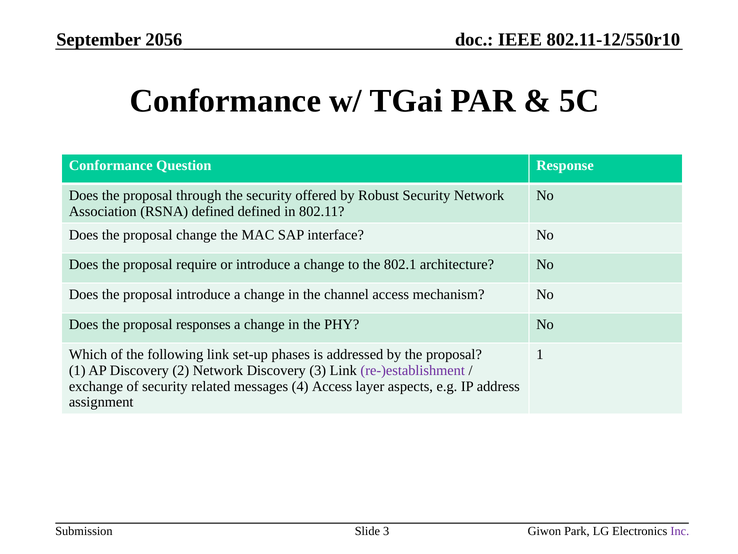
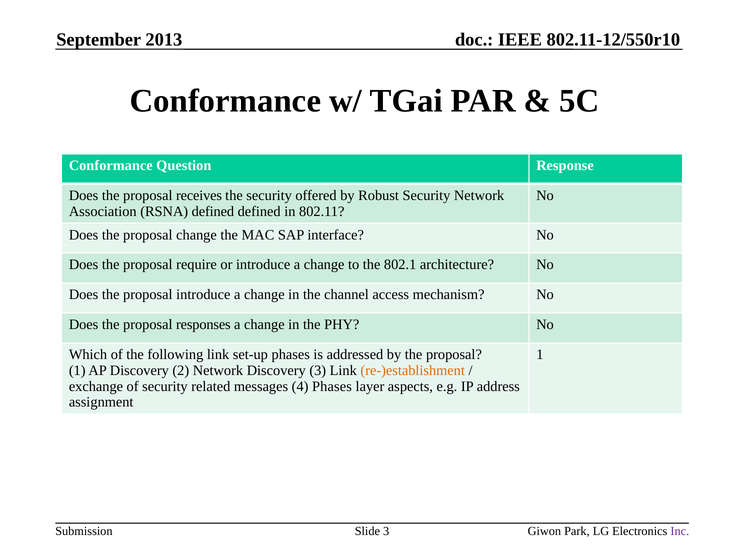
2056: 2056 -> 2013
through: through -> receives
re-)establishment colour: purple -> orange
4 Access: Access -> Phases
